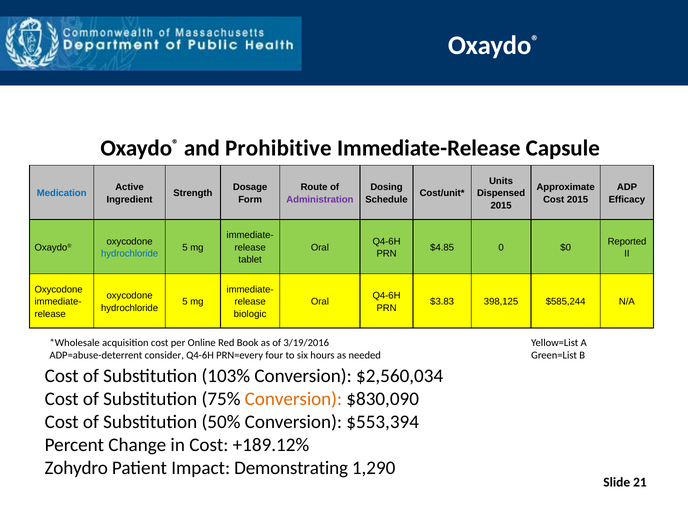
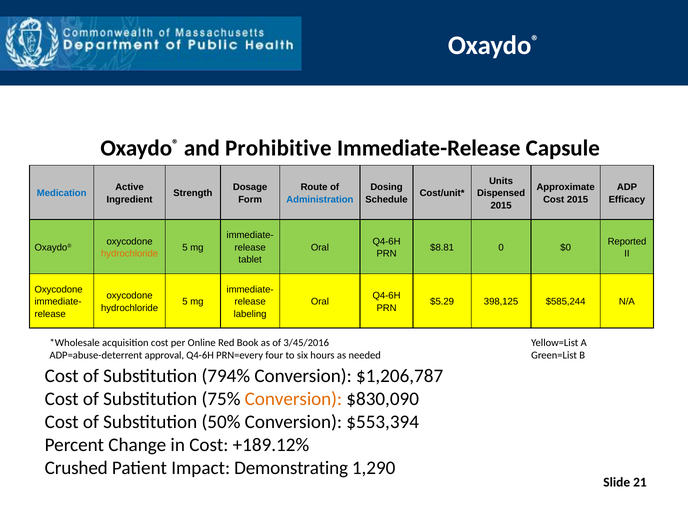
Administration colour: purple -> blue
$4.85: $4.85 -> $8.81
hydrochloride at (130, 254) colour: blue -> orange
$3.83: $3.83 -> $5.29
biologic: biologic -> labeling
3/19/2016: 3/19/2016 -> 3/45/2016
consider: consider -> approval
103%: 103% -> 794%
$2,560,034: $2,560,034 -> $1,206,787
Zohydro: Zohydro -> Crushed
